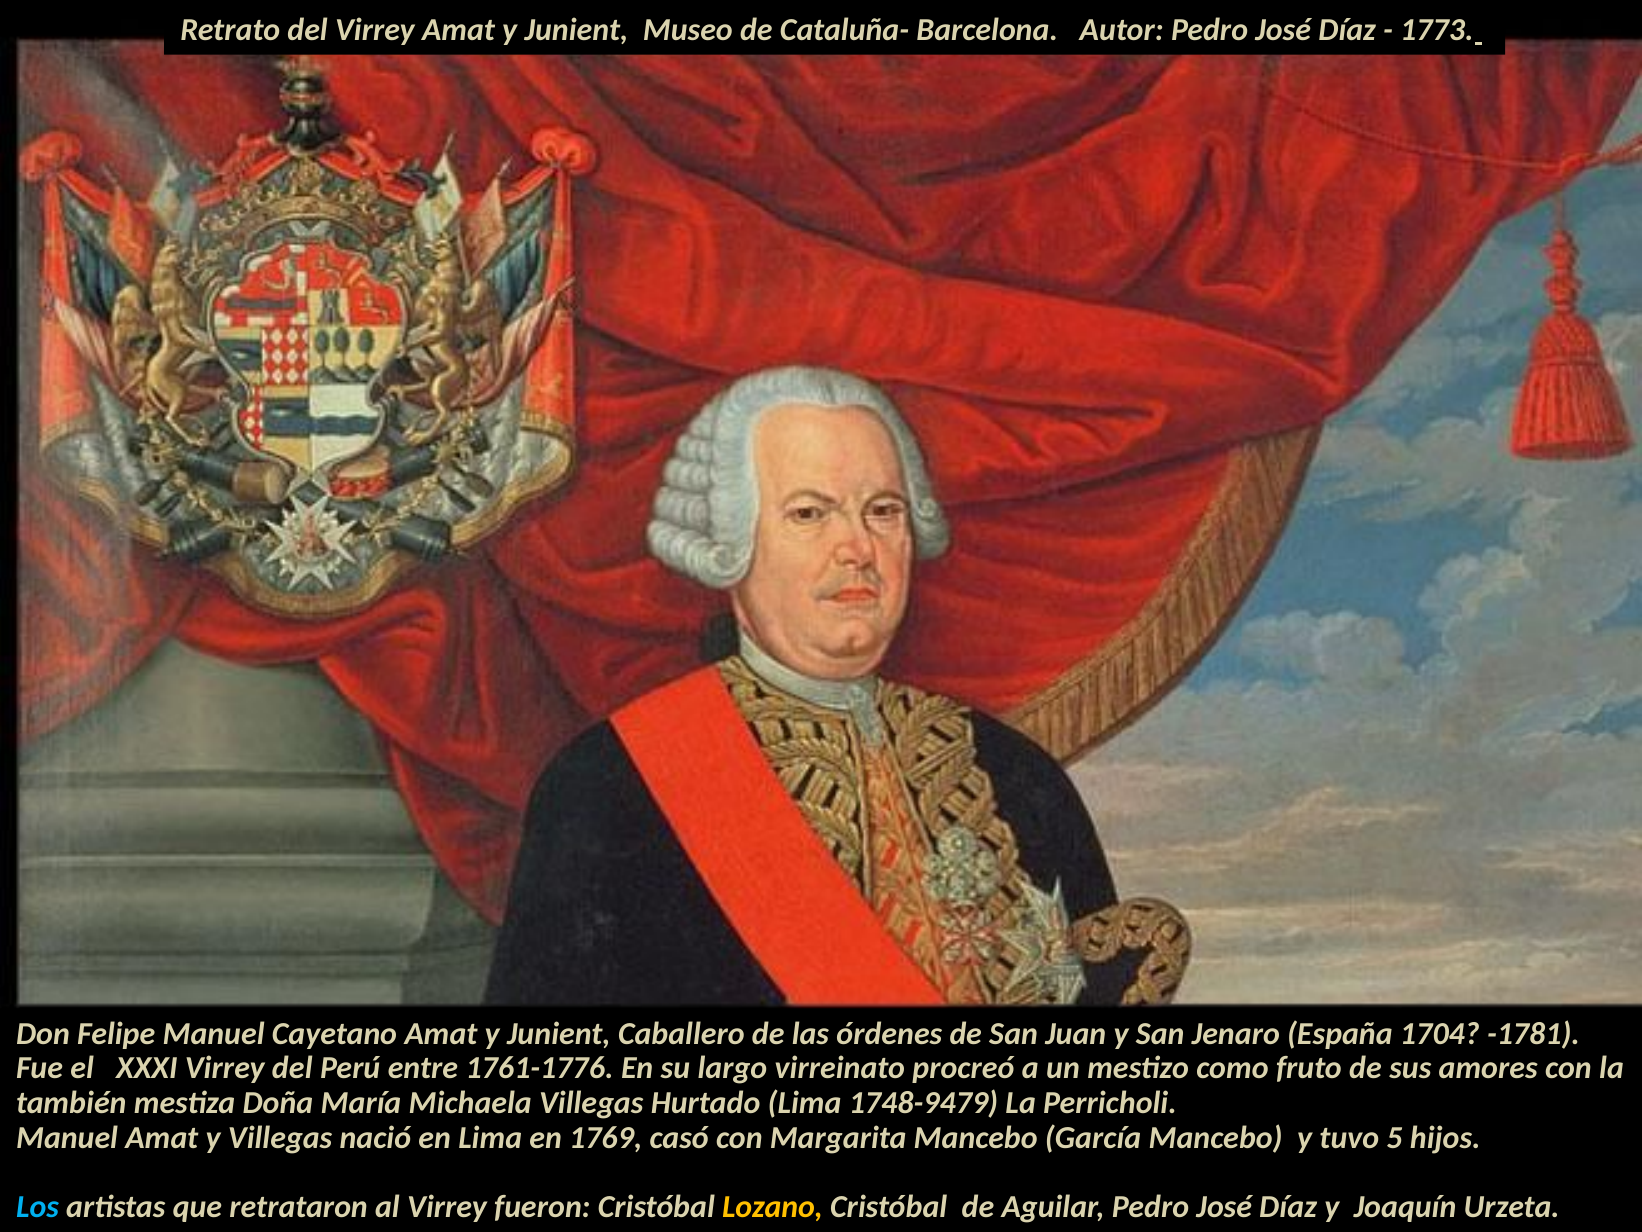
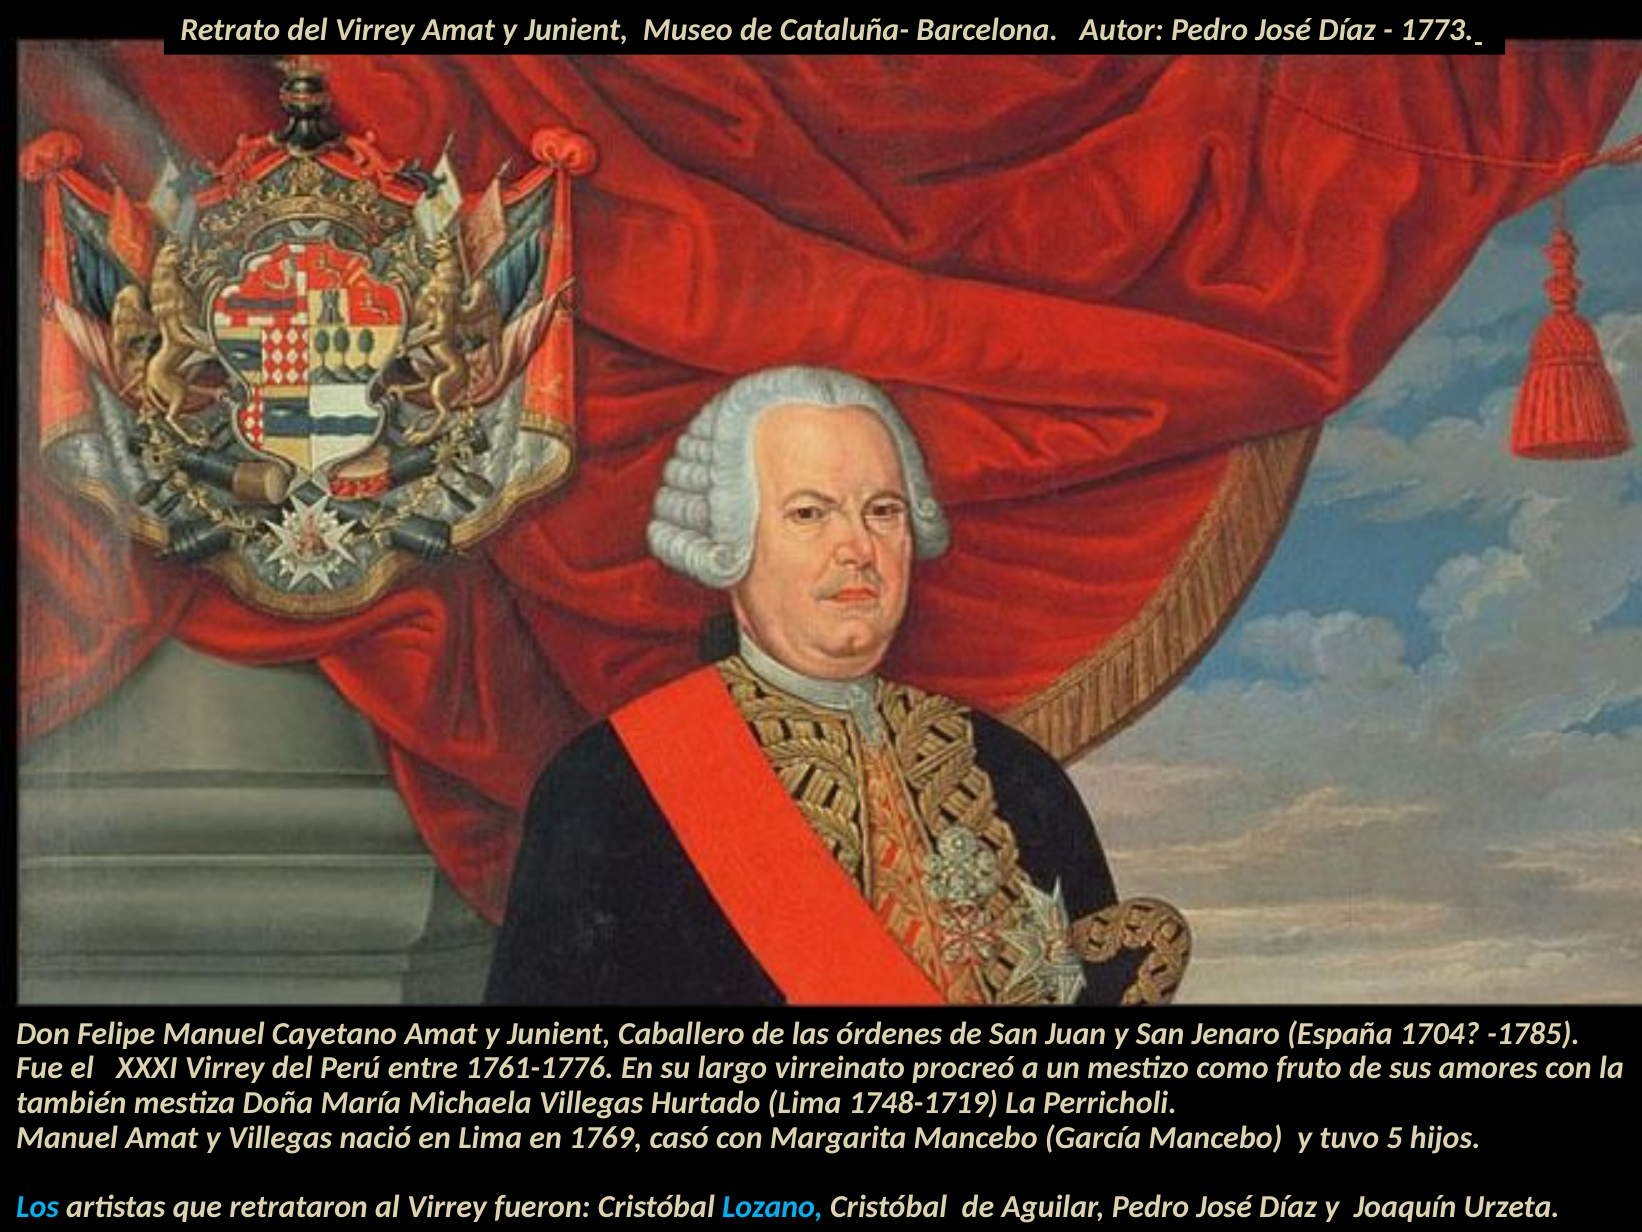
-1781: -1781 -> -1785
1748-9479: 1748-9479 -> 1748-1719
Lozano colour: yellow -> light blue
